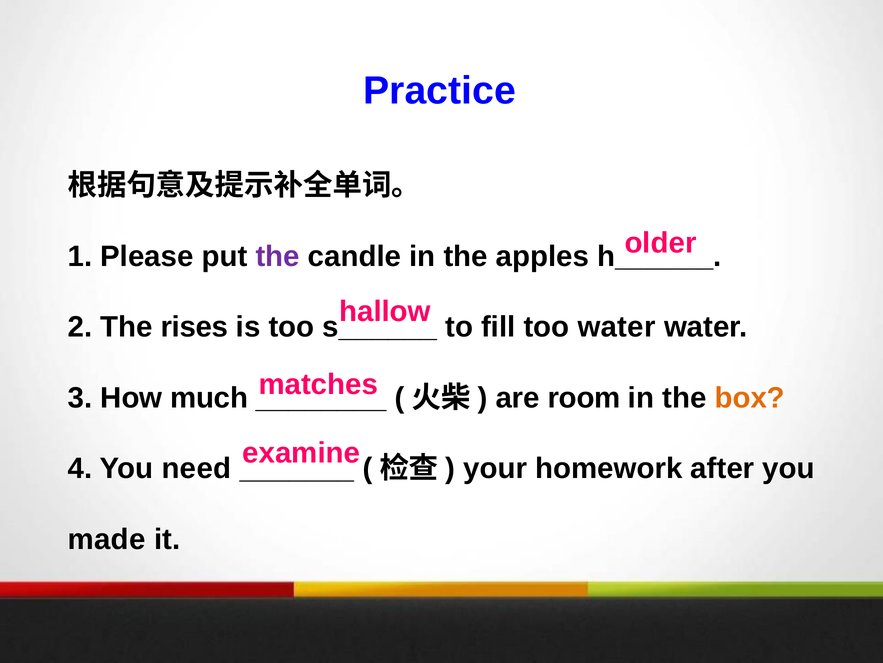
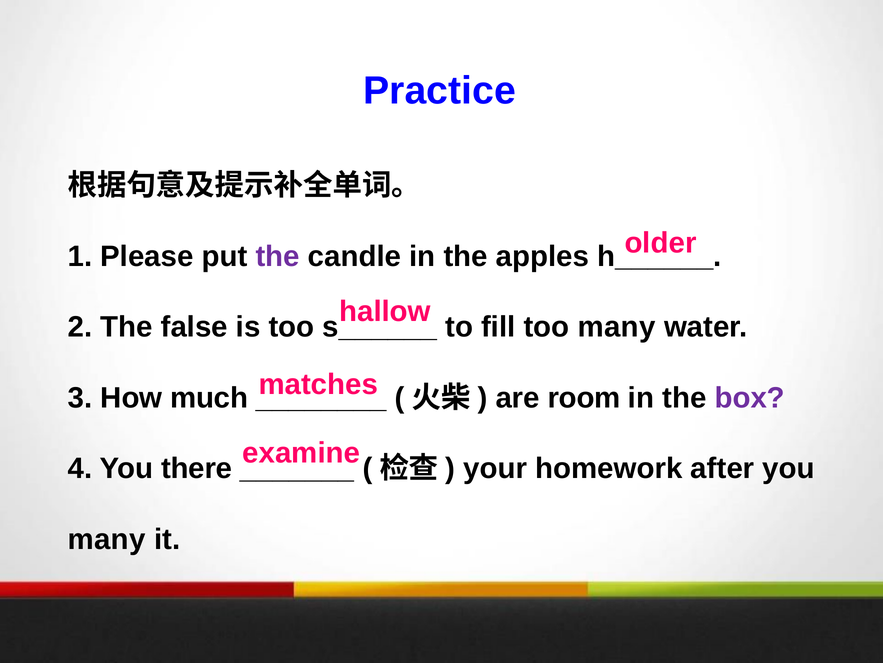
rises: rises -> false
too water: water -> many
box colour: orange -> purple
need: need -> there
made at (107, 539): made -> many
